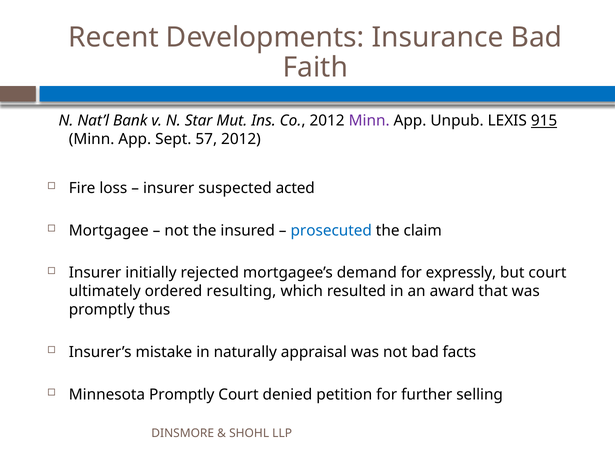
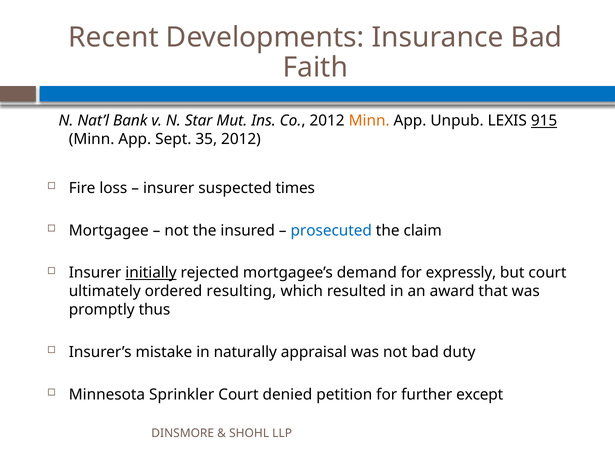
Minn at (369, 121) colour: purple -> orange
57: 57 -> 35
acted: acted -> times
initially underline: none -> present
facts: facts -> duty
Minnesota Promptly: Promptly -> Sprinkler
selling: selling -> except
